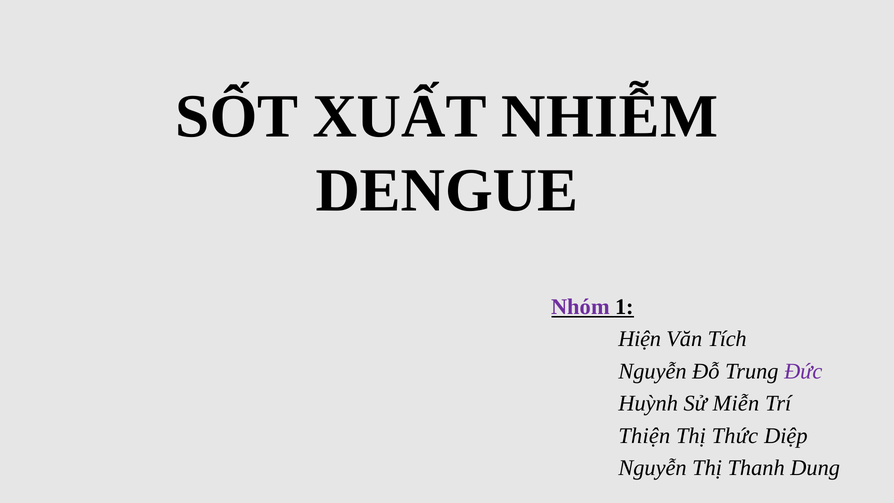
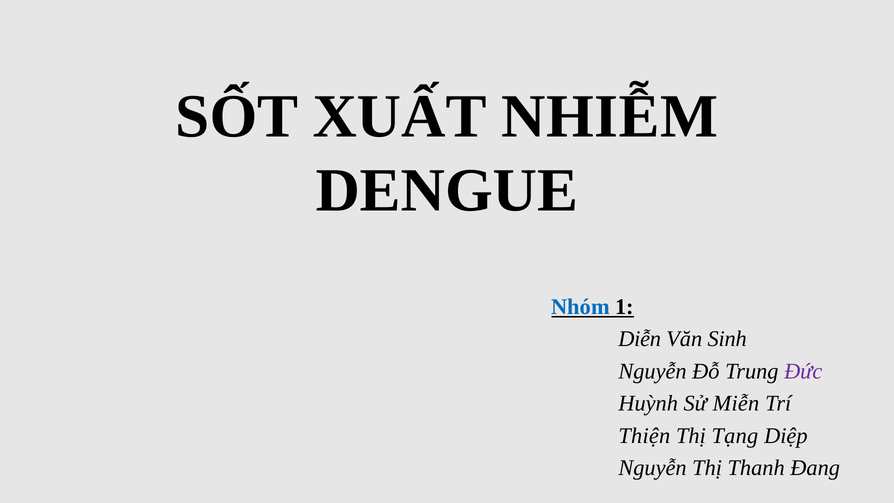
Nhóm colour: purple -> blue
Hiện: Hiện -> Diễn
Tích: Tích -> Sinh
Thức: Thức -> Tạng
Dung: Dung -> Đang
